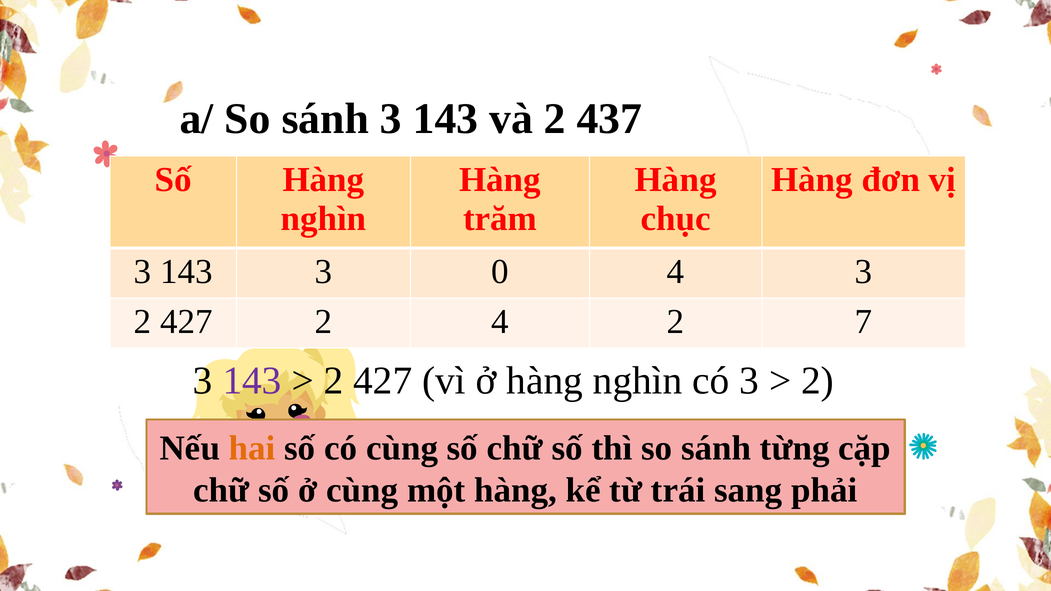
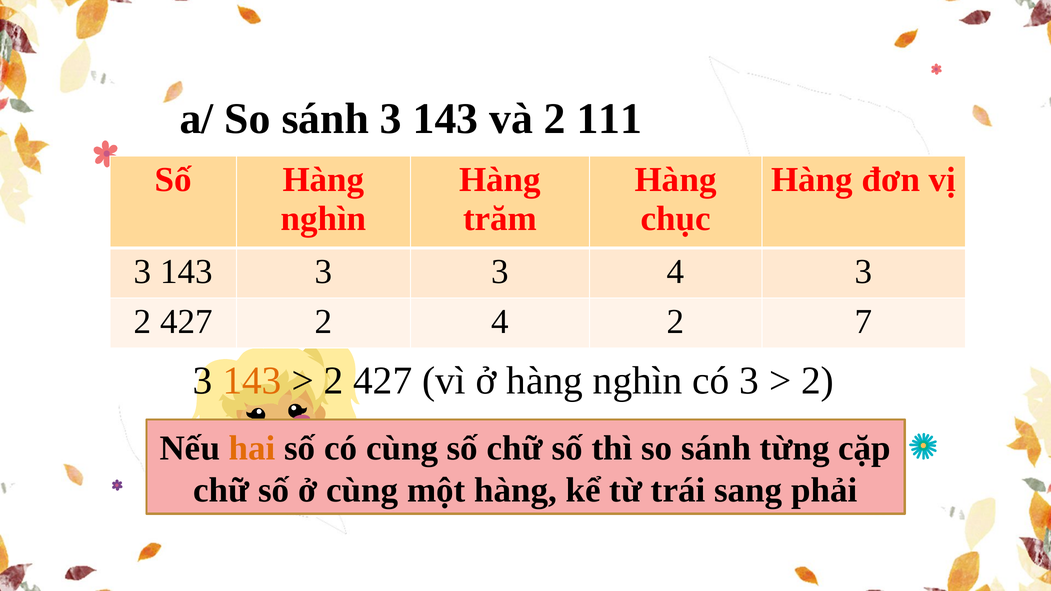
437: 437 -> 111
3 0: 0 -> 3
143 at (252, 381) colour: purple -> orange
